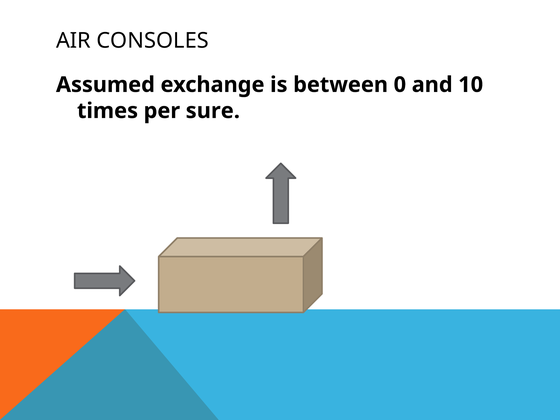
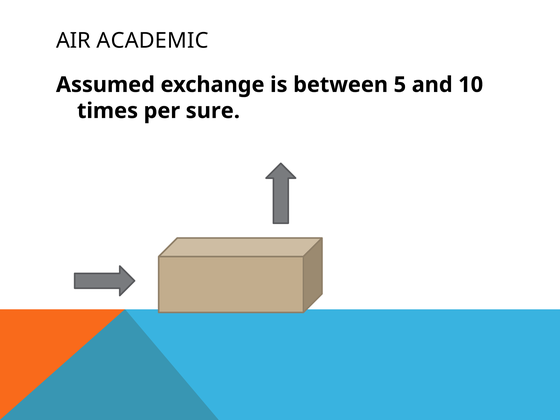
CONSOLES: CONSOLES -> ACADEMIC
0: 0 -> 5
